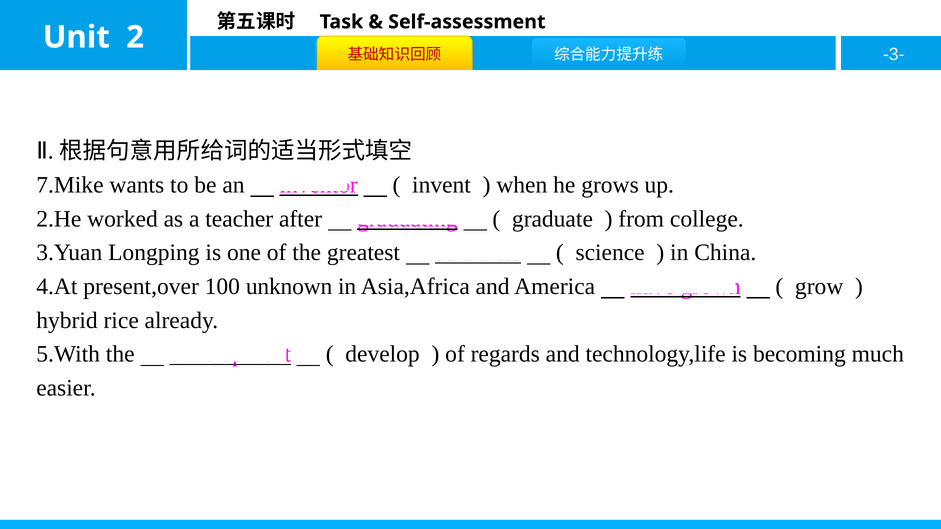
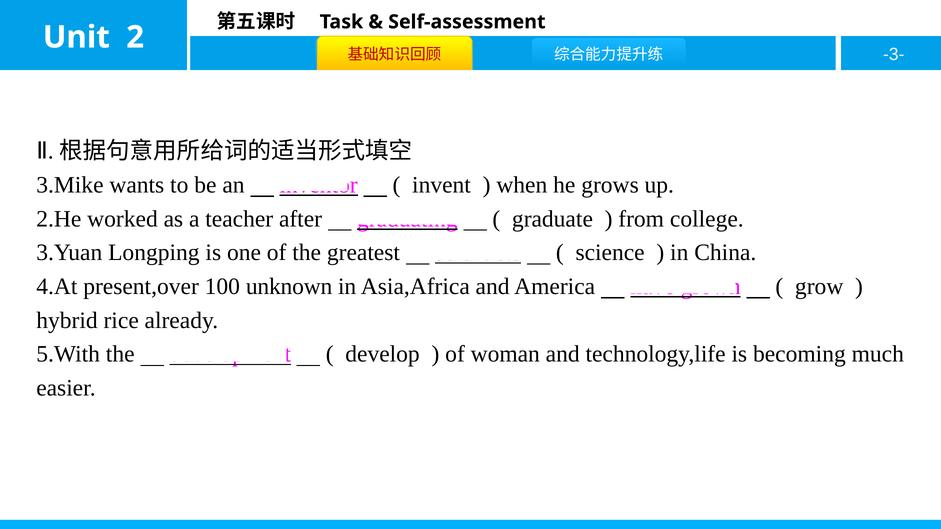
7.Mike: 7.Mike -> 3.Mike
regards: regards -> woman
